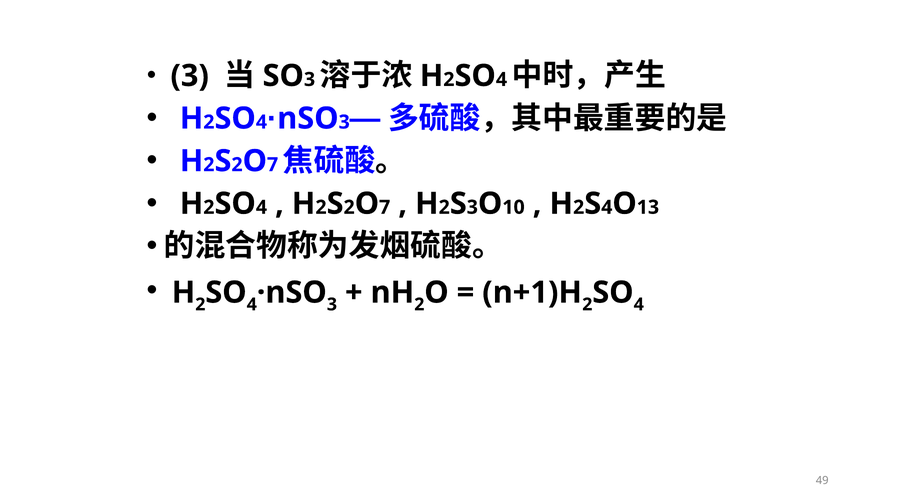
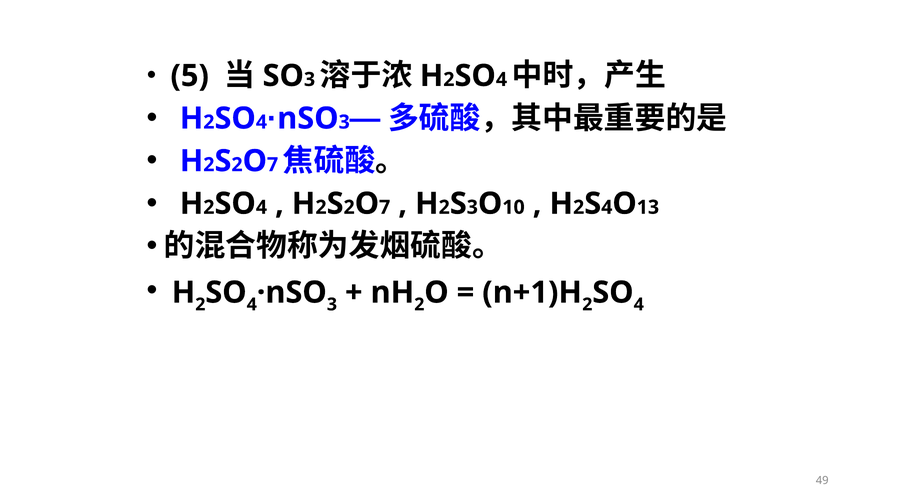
3 at (190, 76): 3 -> 5
